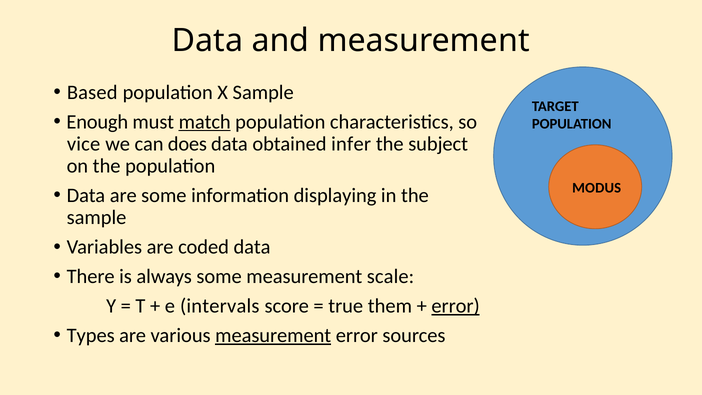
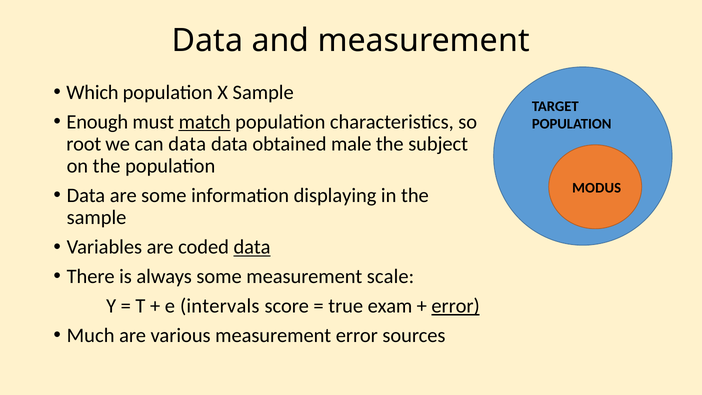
Based: Based -> Which
vice: vice -> root
can does: does -> data
infer: infer -> male
data at (252, 247) underline: none -> present
them: them -> exam
Types: Types -> Much
measurement at (273, 335) underline: present -> none
